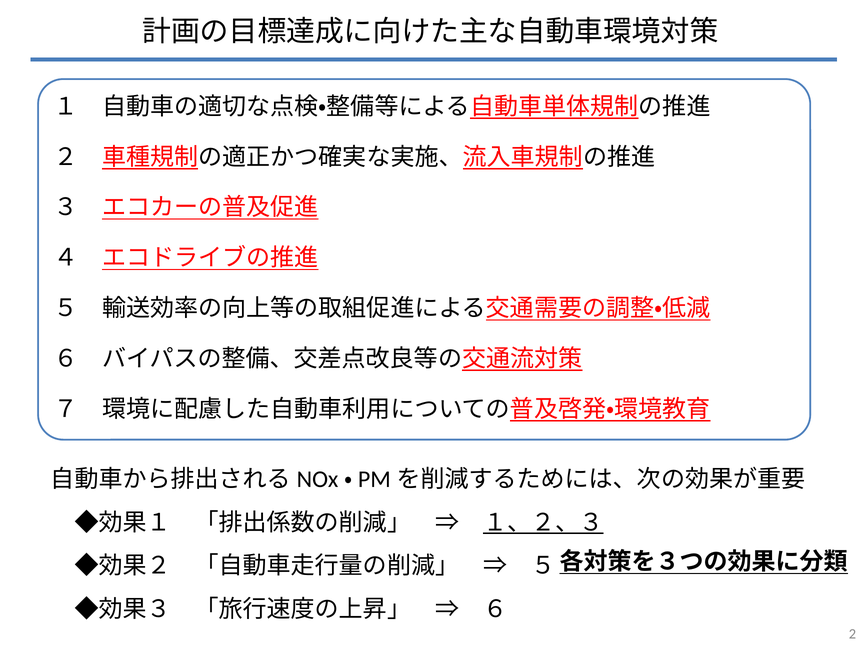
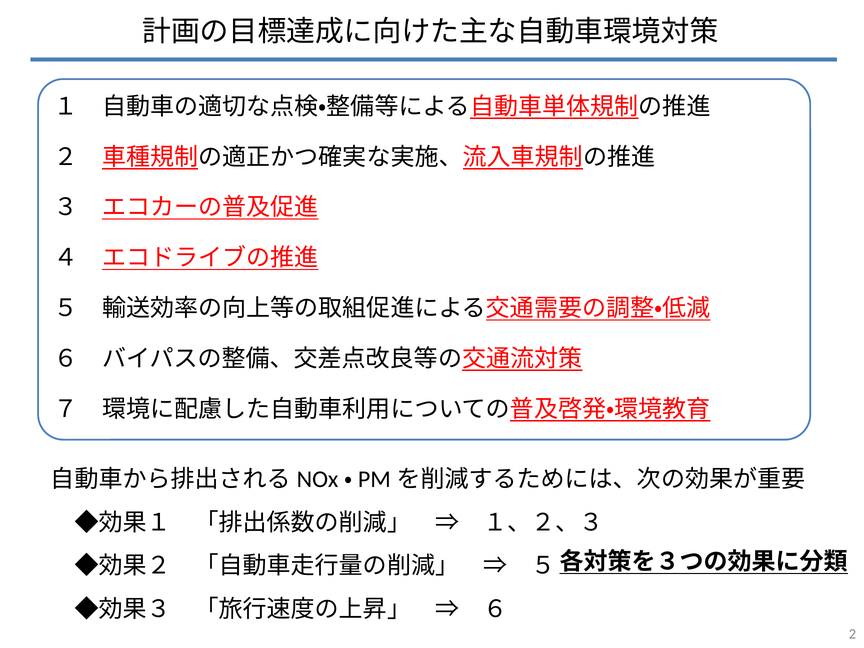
１、２、３ underline: present -> none
